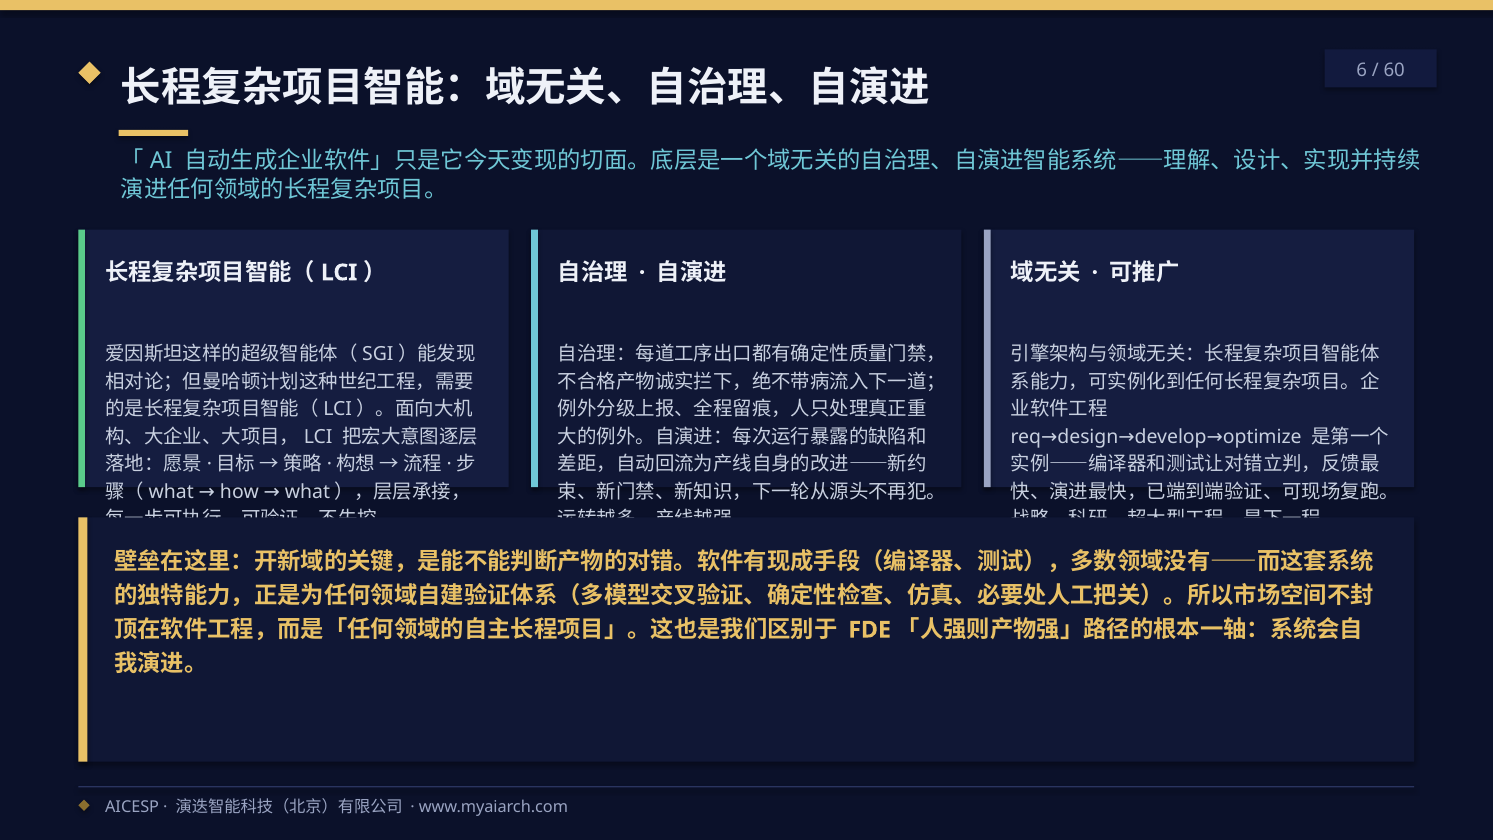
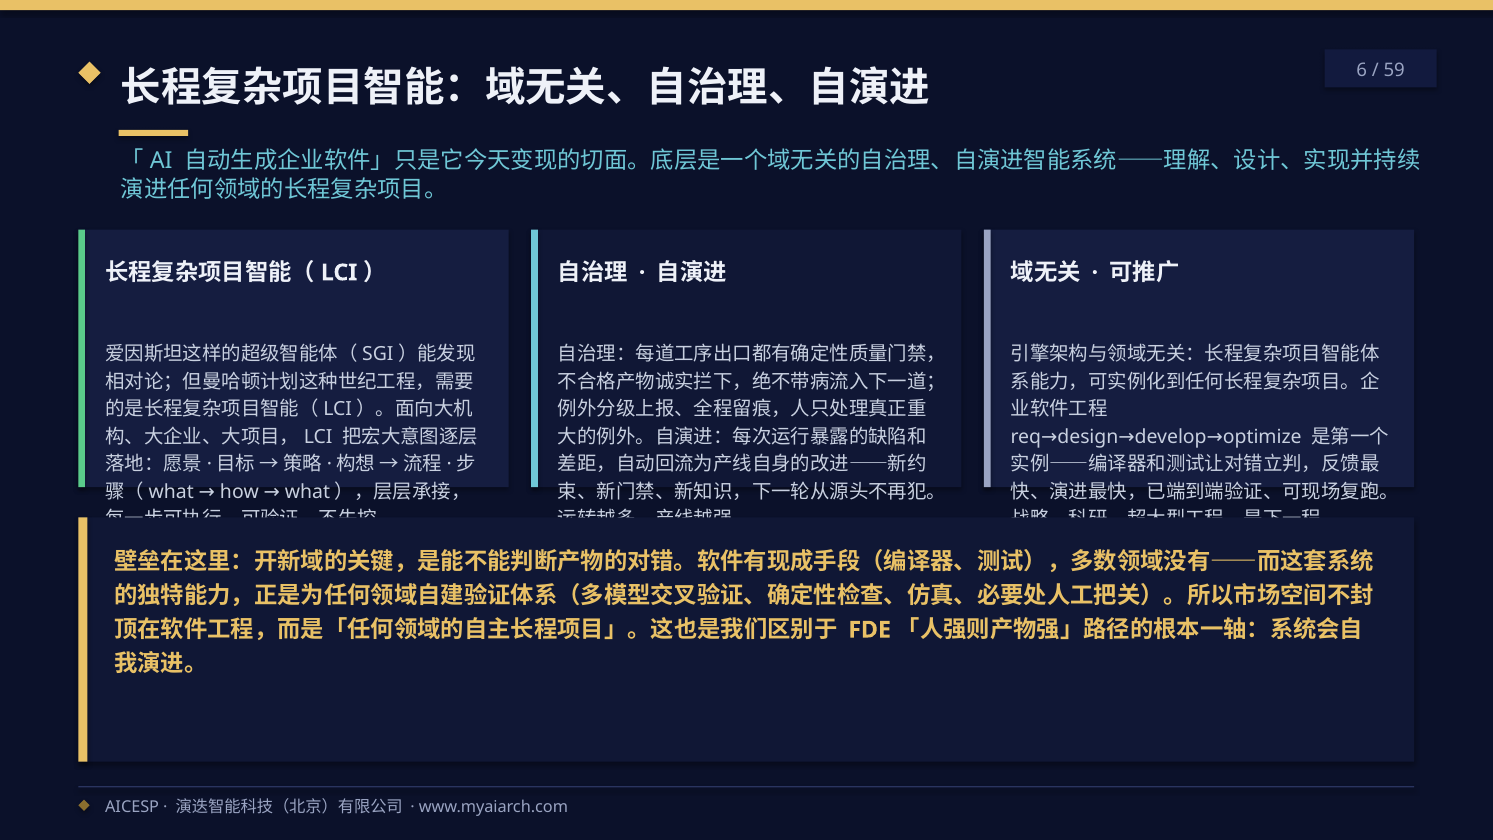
60: 60 -> 59
